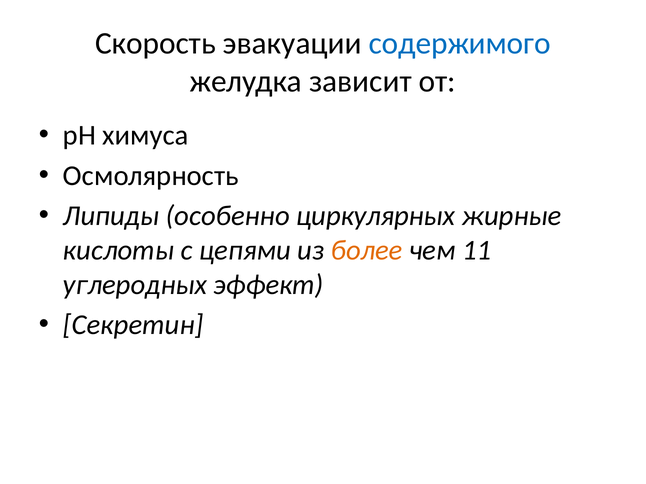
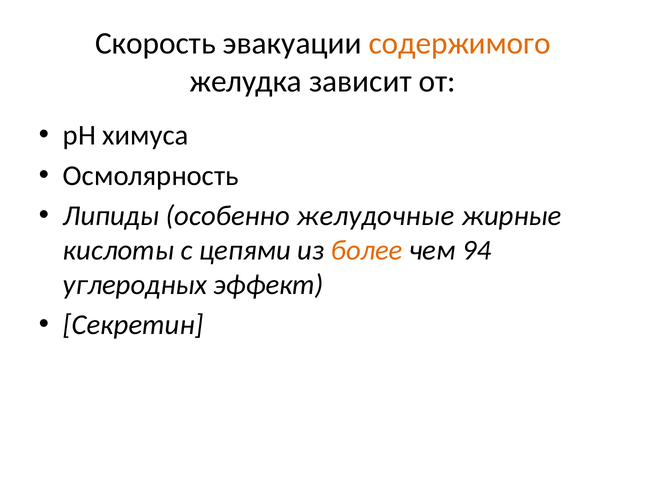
содержимого colour: blue -> orange
циркулярных: циркулярных -> желудочные
11: 11 -> 94
